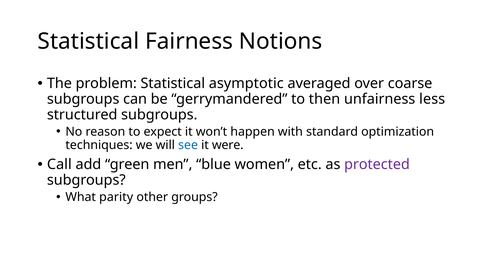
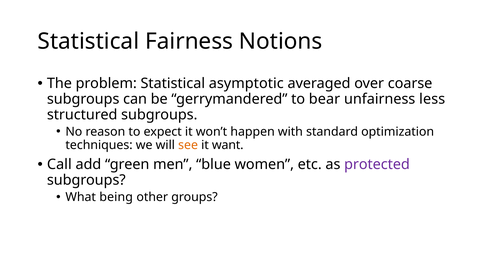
then: then -> bear
see colour: blue -> orange
were: were -> want
parity: parity -> being
